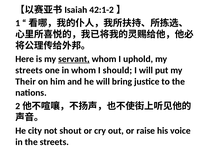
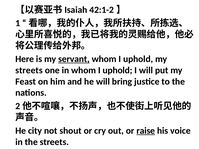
in whom I should: should -> uphold
Their: Their -> Feast
raise underline: none -> present
